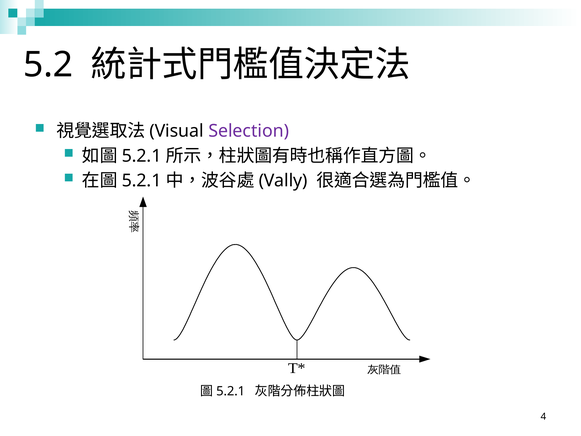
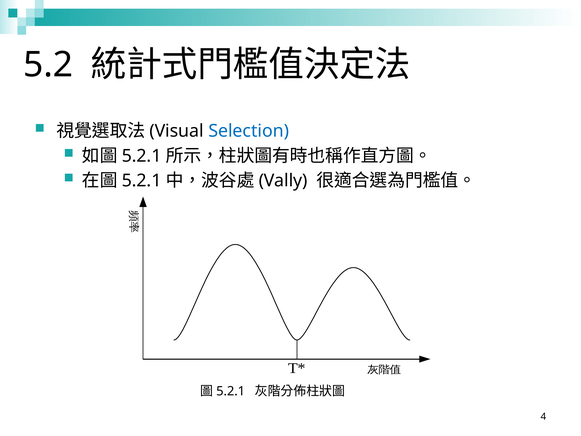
Selection colour: purple -> blue
